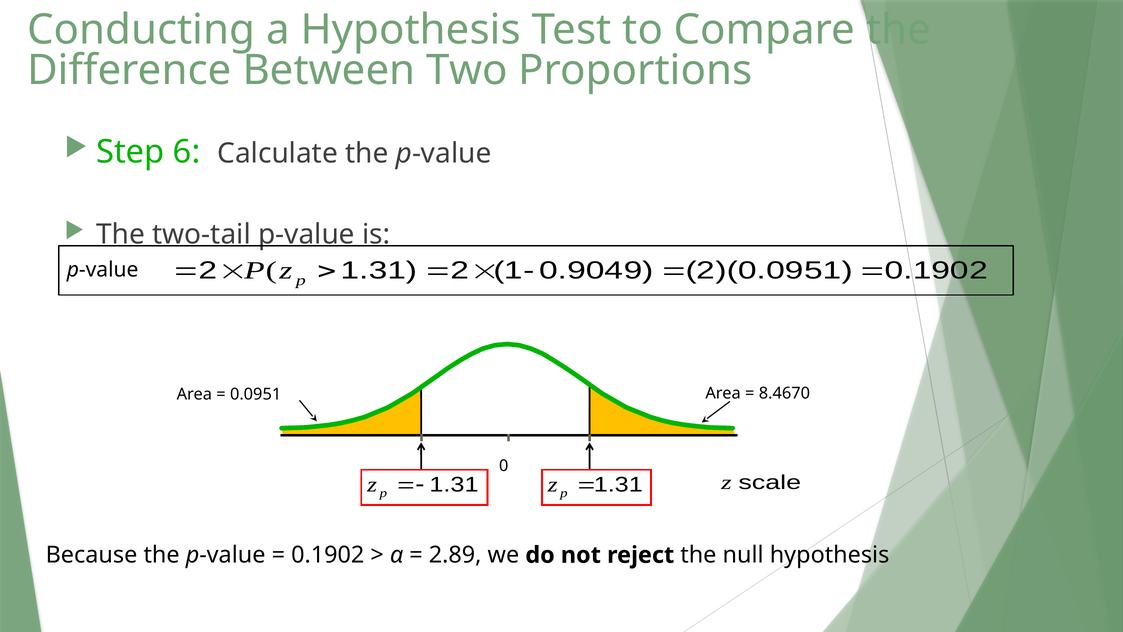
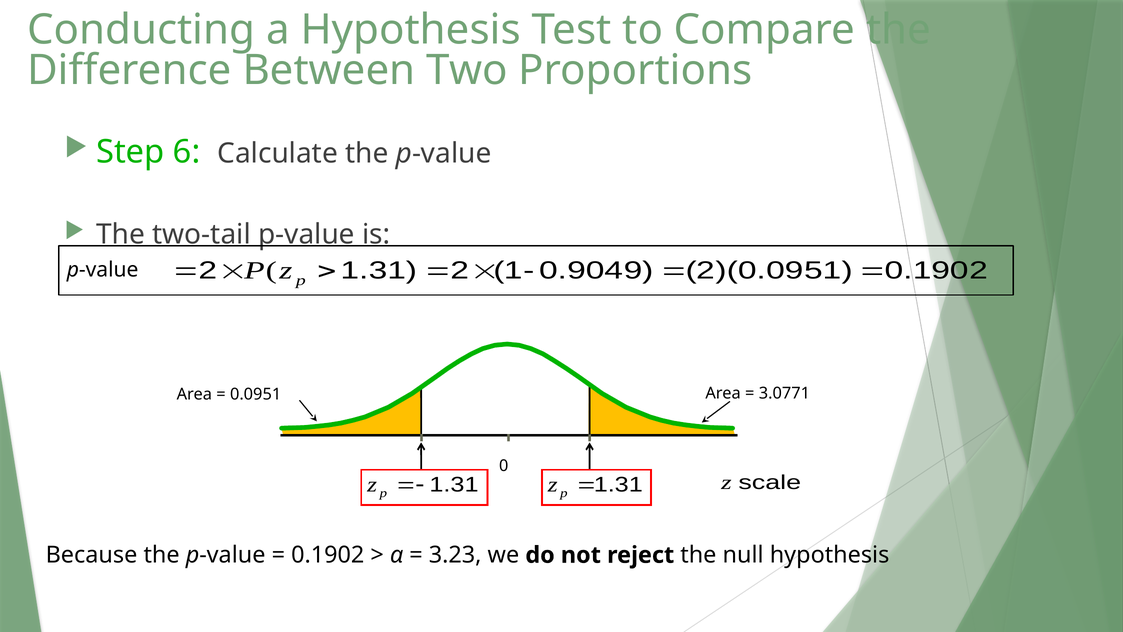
8.4670: 8.4670 -> 3.0771
2.89: 2.89 -> 3.23
